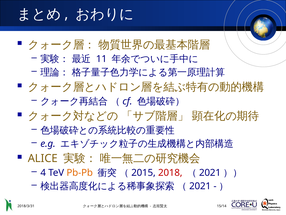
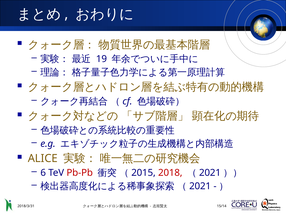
11: 11 -> 19
4: 4 -> 6
Pb-Pb colour: orange -> red
